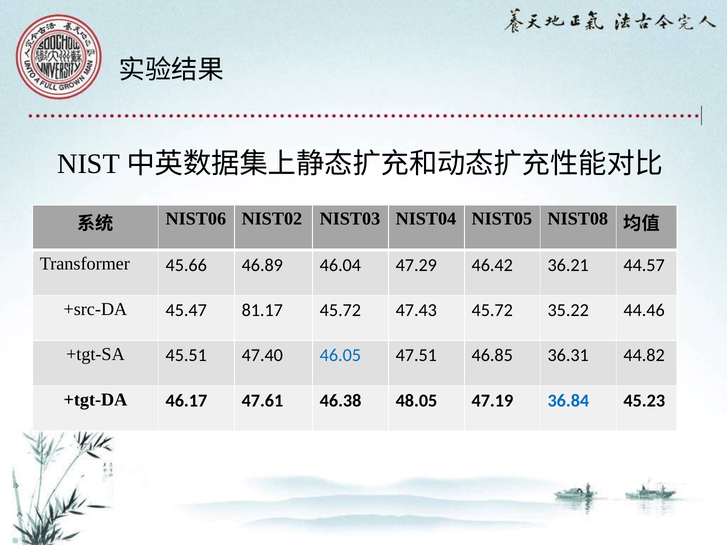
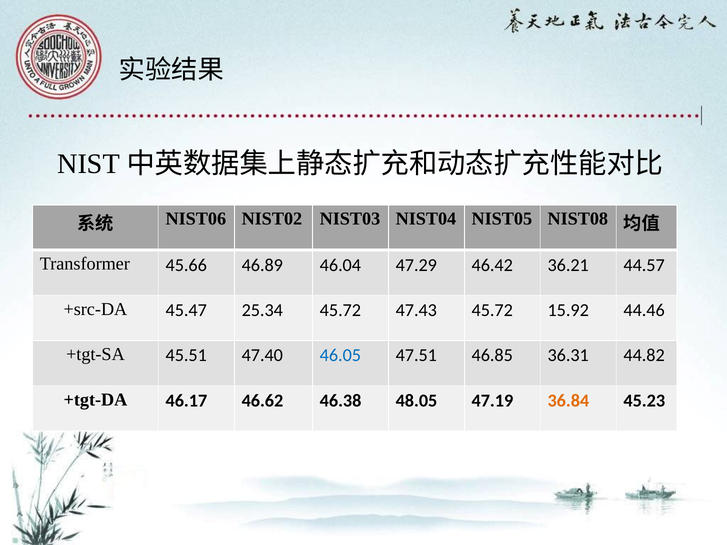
81.17: 81.17 -> 25.34
35.22: 35.22 -> 15.92
47.61: 47.61 -> 46.62
36.84 colour: blue -> orange
